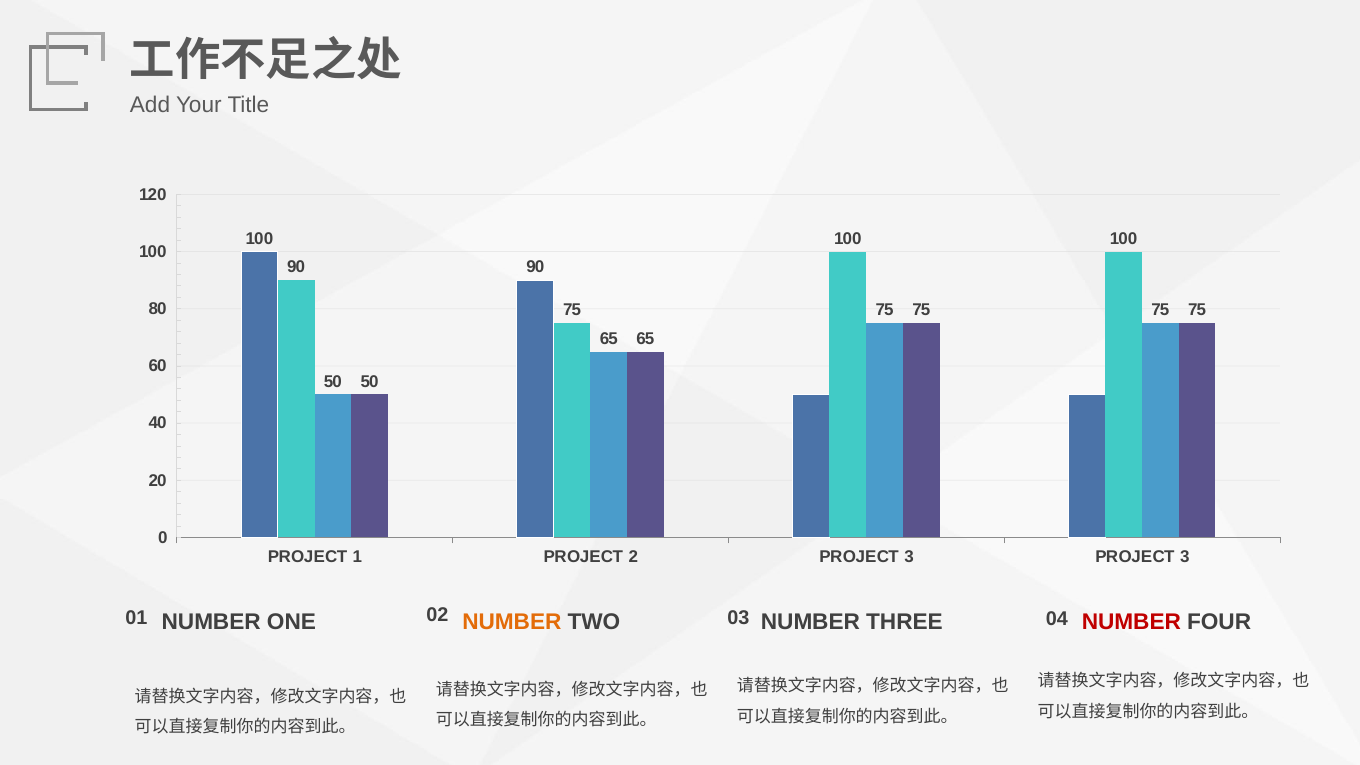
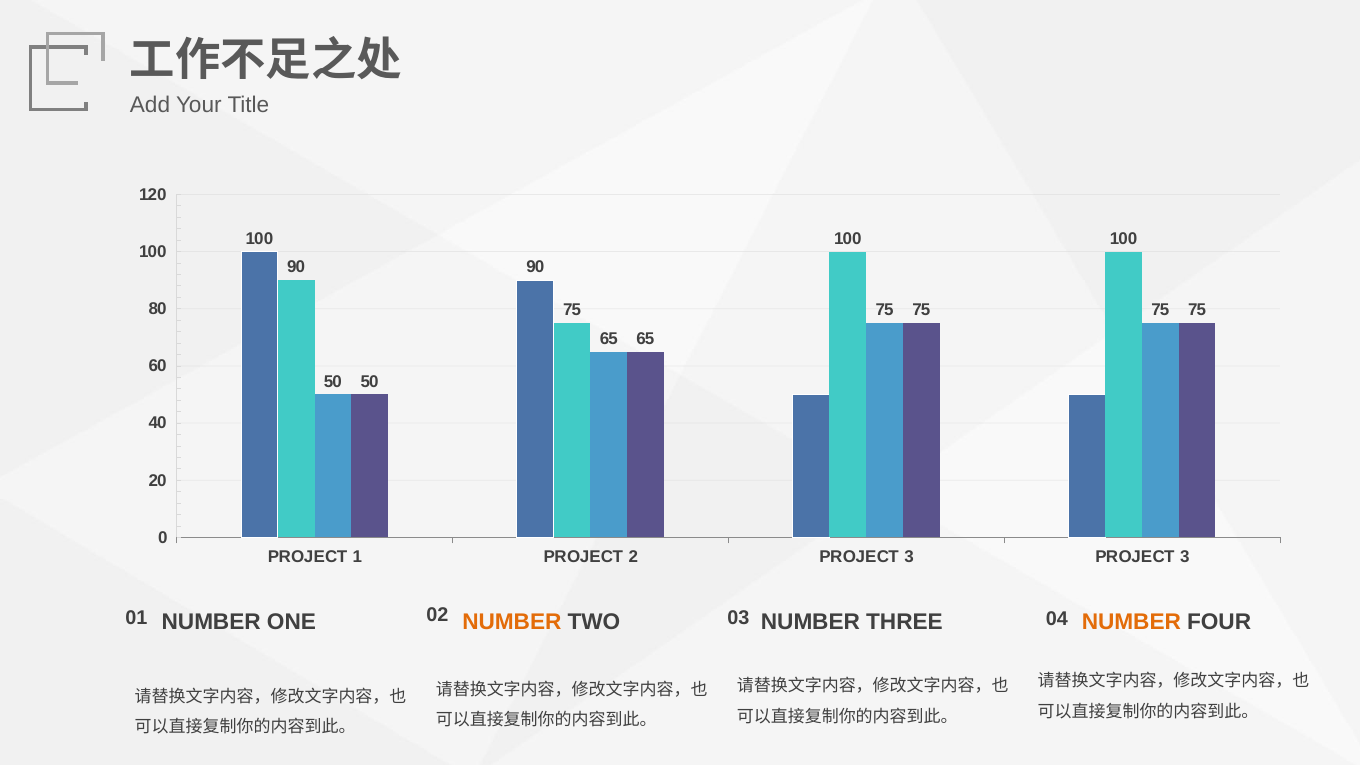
NUMBER at (1131, 622) colour: red -> orange
